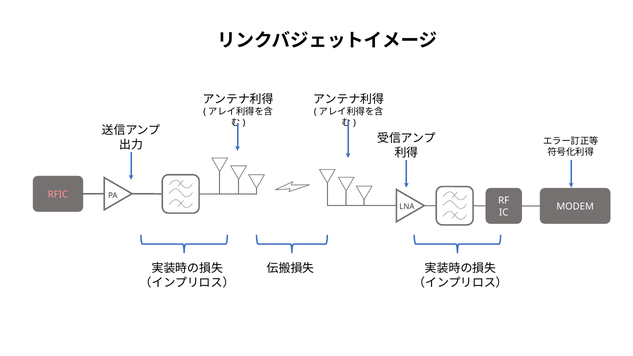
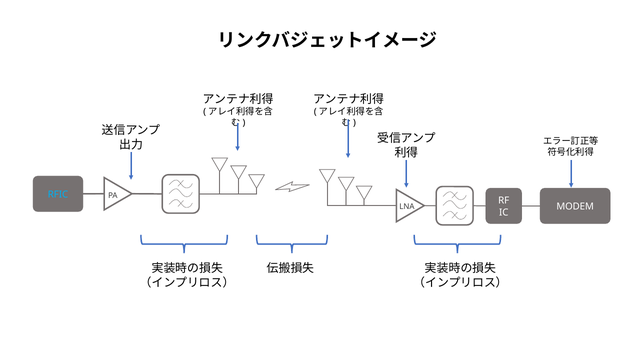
RFIC colour: pink -> light blue
